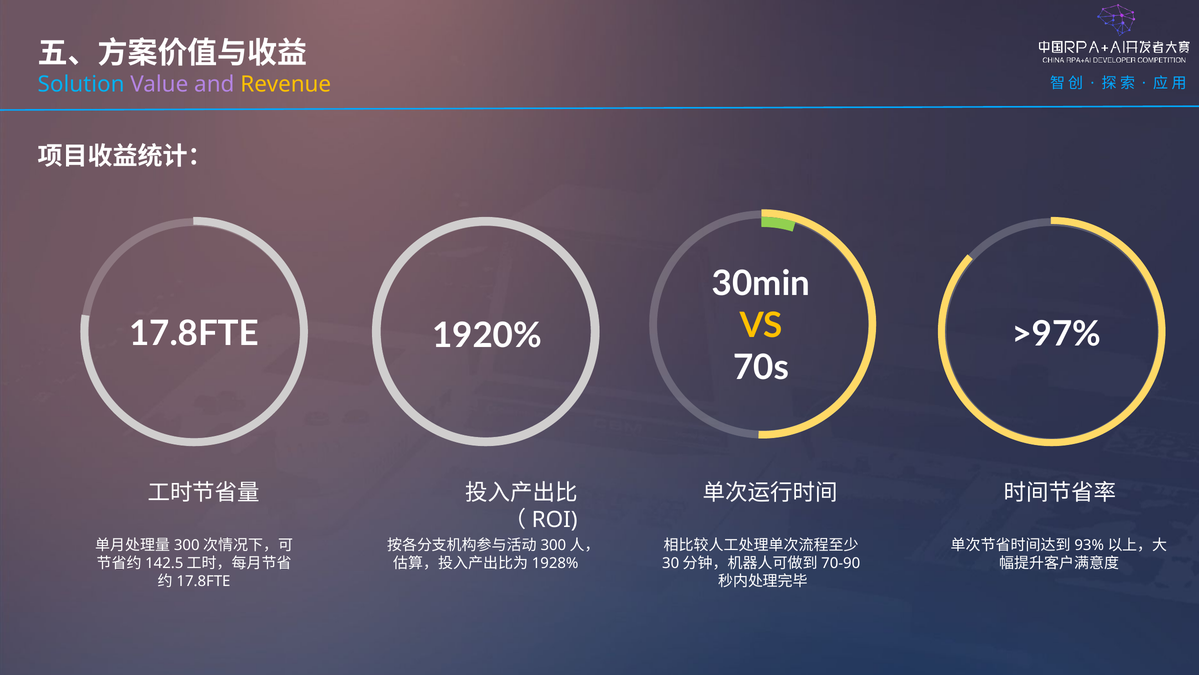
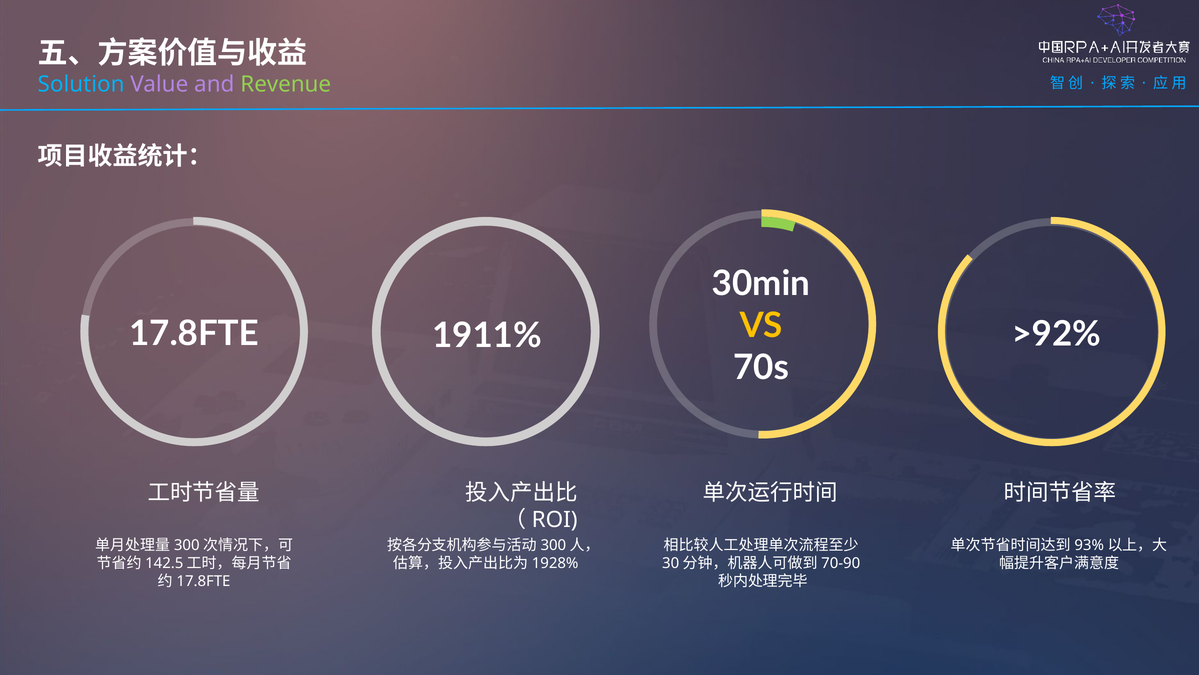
Revenue colour: yellow -> light green
>97%: >97% -> >92%
1920%: 1920% -> 1911%
